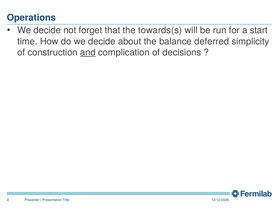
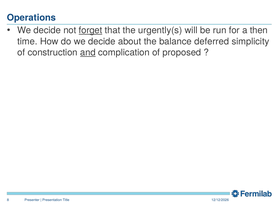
forget underline: none -> present
towards(s: towards(s -> urgently(s
start: start -> then
decisions: decisions -> proposed
